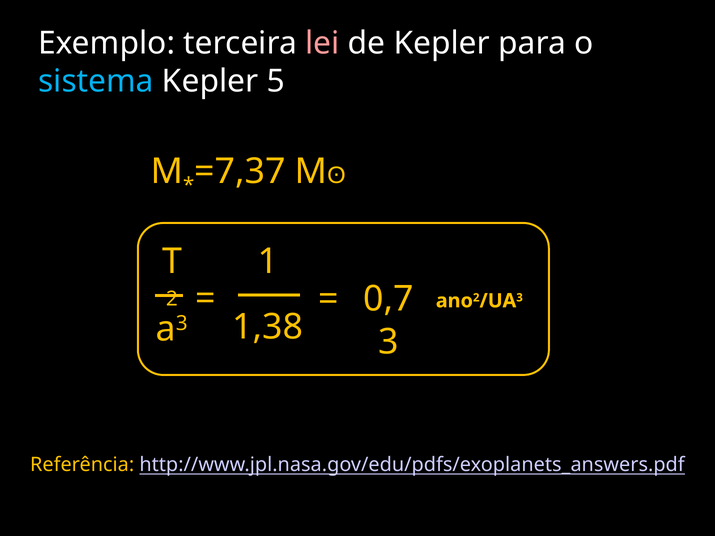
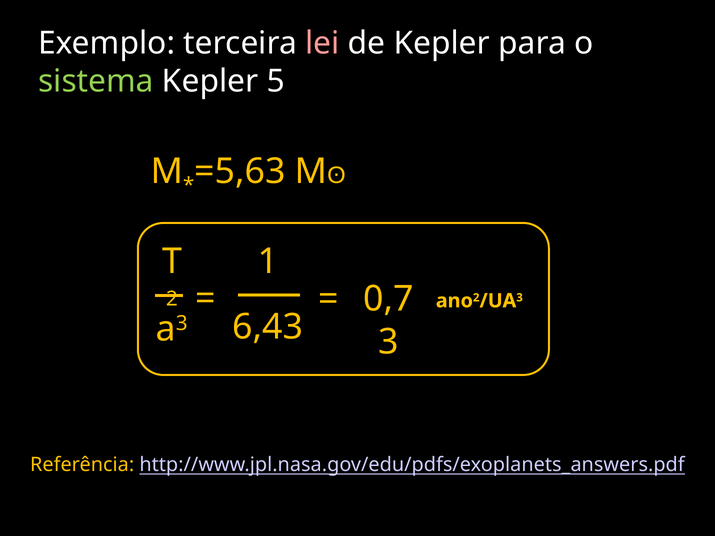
sistema colour: light blue -> light green
=7,37: =7,37 -> =5,63
1,38: 1,38 -> 6,43
